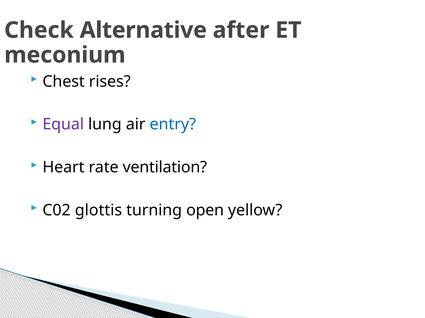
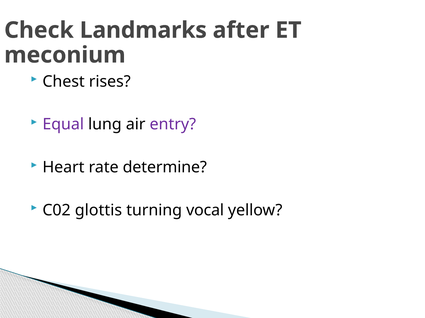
Alternative: Alternative -> Landmarks
entry colour: blue -> purple
ventilation: ventilation -> determine
open: open -> vocal
